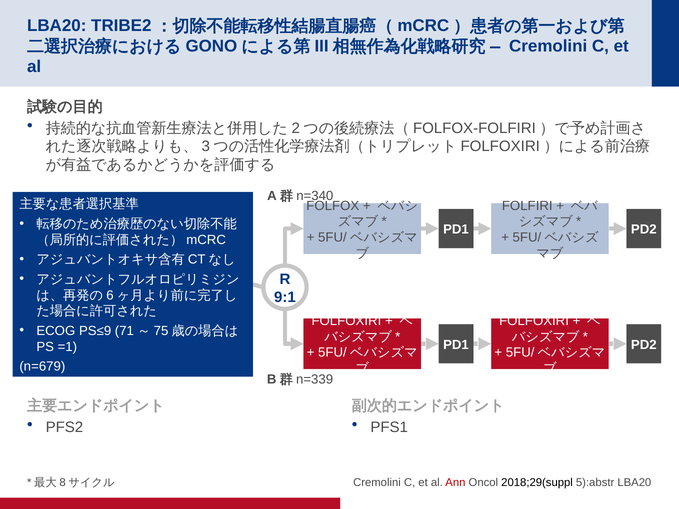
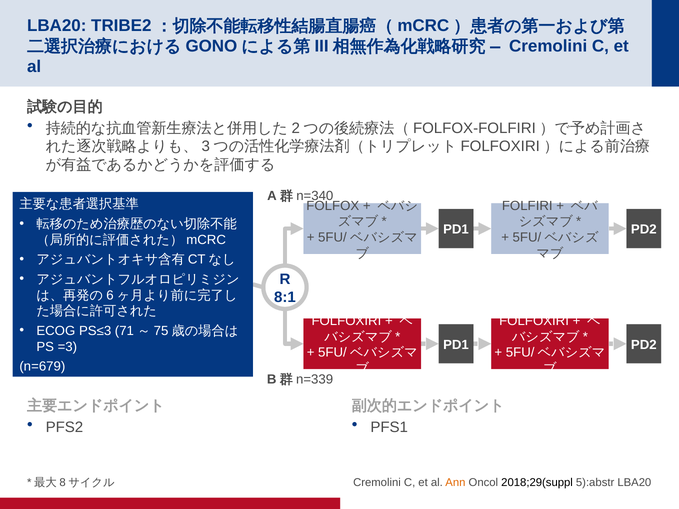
9:1: 9:1 -> 8:1
PS≤9: PS≤9 -> PS≤3
=1: =1 -> =3
Ann colour: red -> orange
